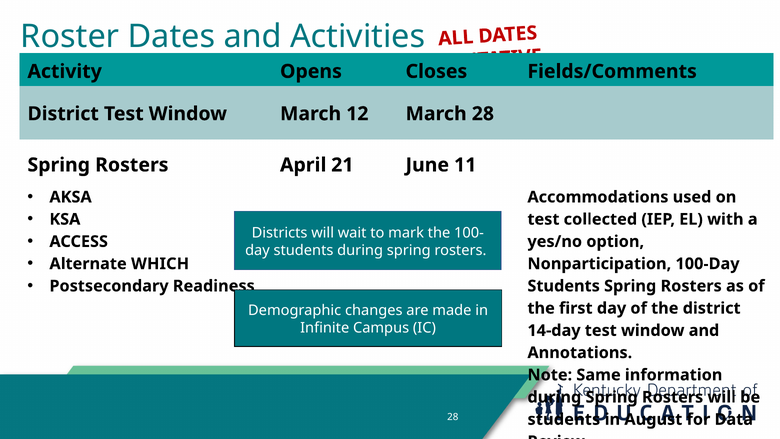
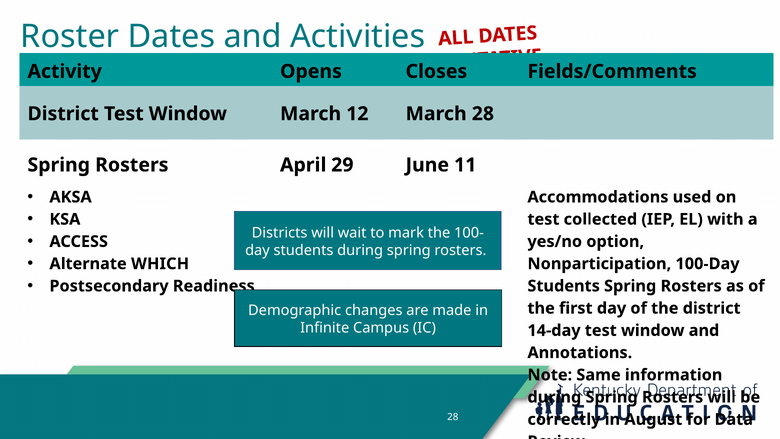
21: 21 -> 29
students at (564, 419): students -> correctly
